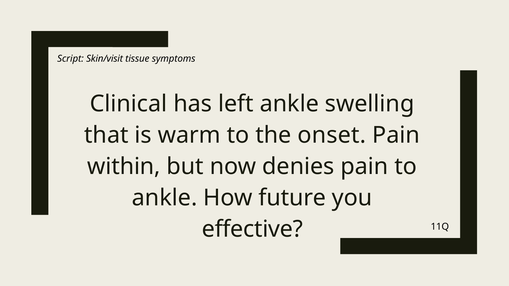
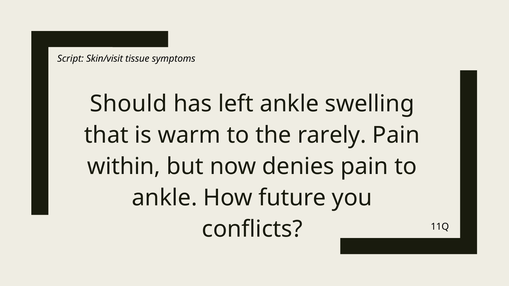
Clinical: Clinical -> Should
onset: onset -> rarely
effective: effective -> conflicts
